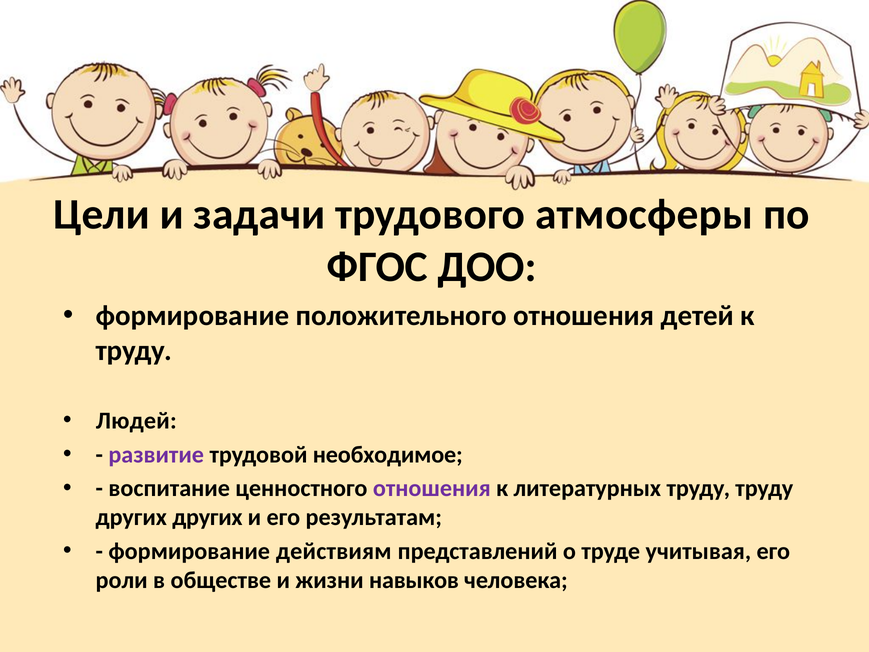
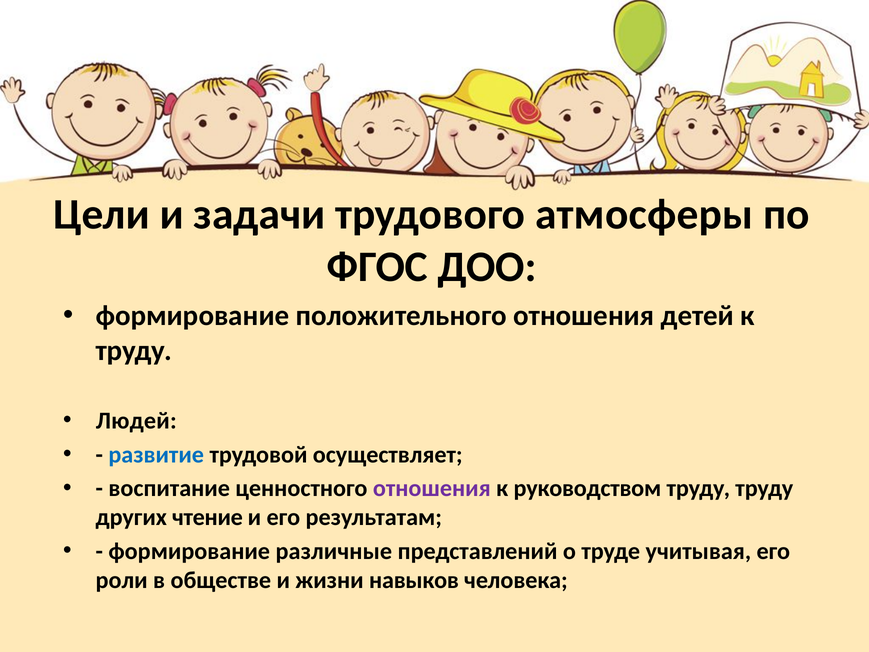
развитие colour: purple -> blue
необходимое: необходимое -> осуществляет
литературных: литературных -> руководством
других других: других -> чтение
действиям: действиям -> различные
